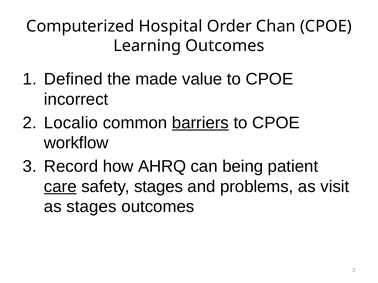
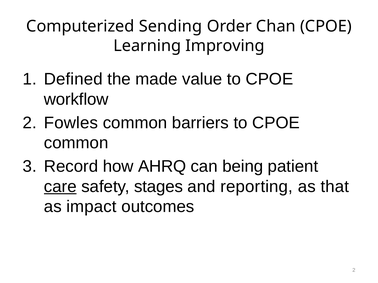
Hospital: Hospital -> Sending
Learning Outcomes: Outcomes -> Improving
incorrect: incorrect -> workflow
Localio: Localio -> Fowles
barriers underline: present -> none
workflow at (76, 143): workflow -> common
problems: problems -> reporting
visit: visit -> that
as stages: stages -> impact
